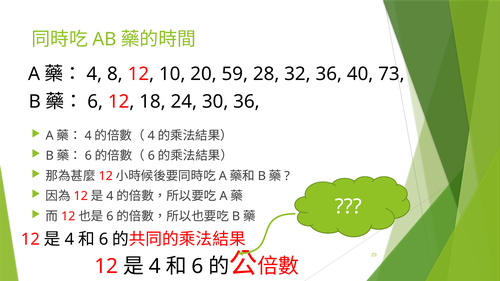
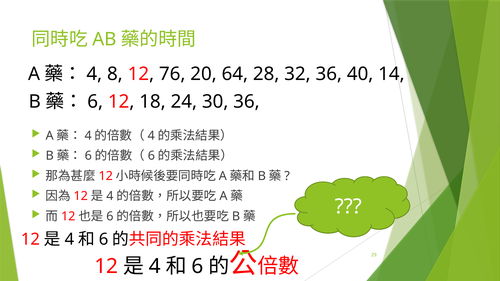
10: 10 -> 76
59: 59 -> 64
73: 73 -> 14
